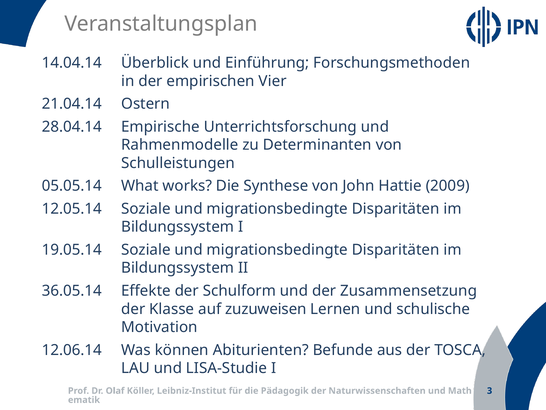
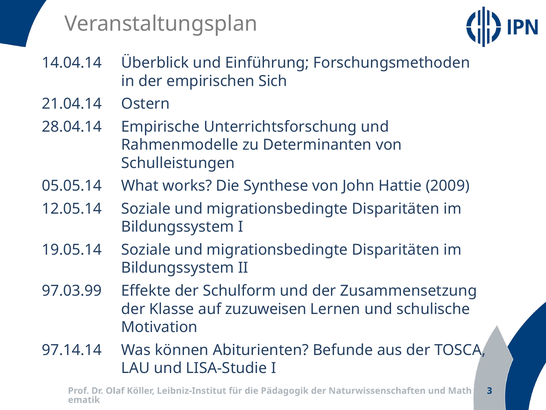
Vier: Vier -> Sich
36.05.14: 36.05.14 -> 97.03.99
12.06.14: 12.06.14 -> 97.14.14
